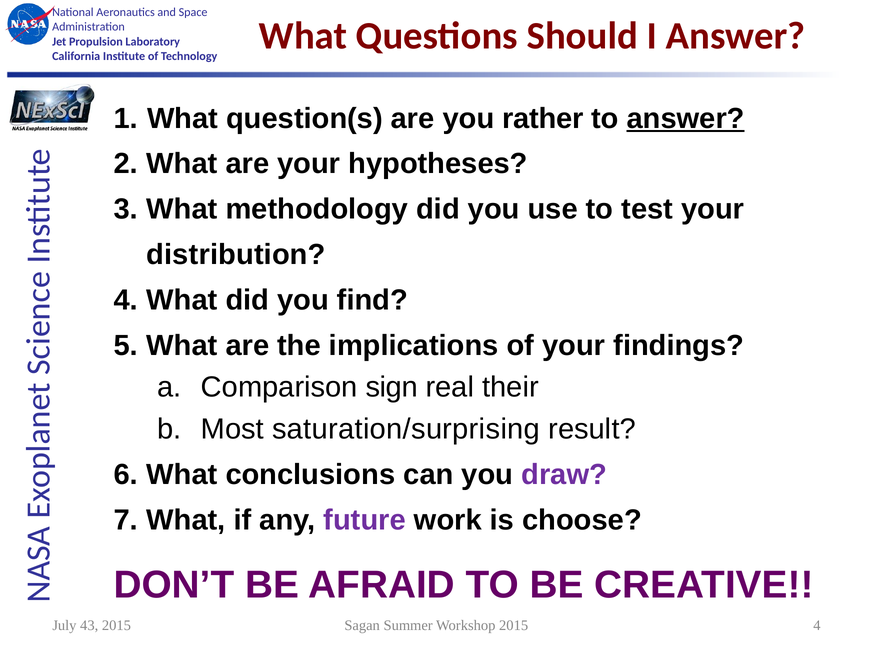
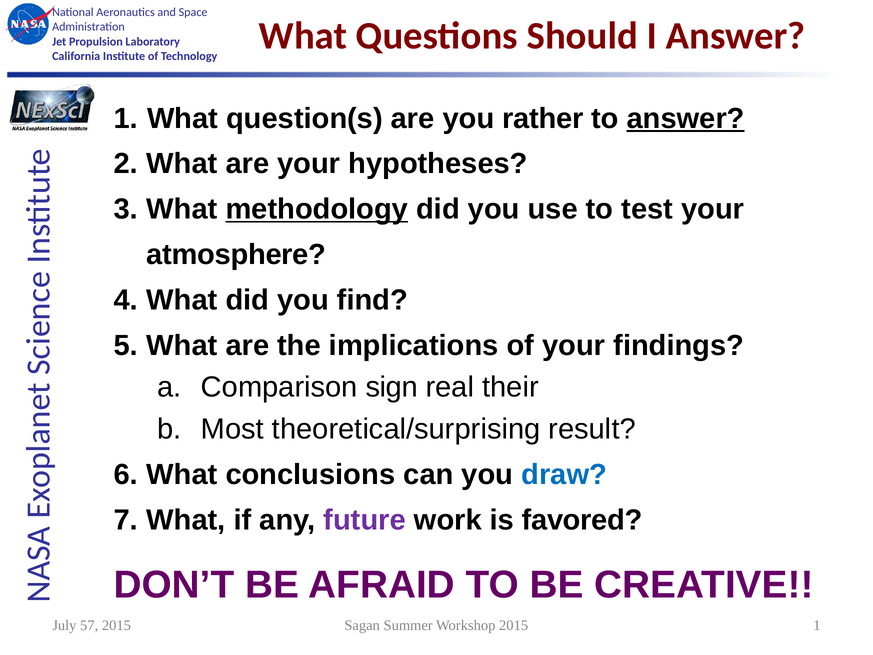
methodology underline: none -> present
distribution: distribution -> atmosphere
saturation/surprising: saturation/surprising -> theoretical/surprising
draw colour: purple -> blue
choose: choose -> favored
43: 43 -> 57
Workshop 2015 4: 4 -> 1
